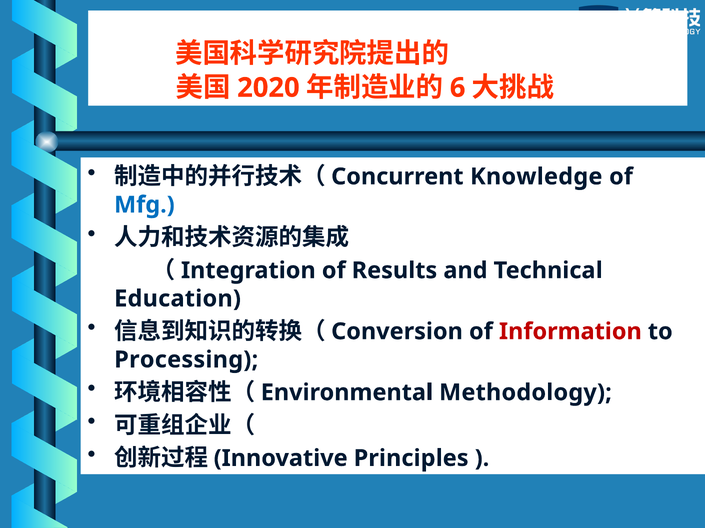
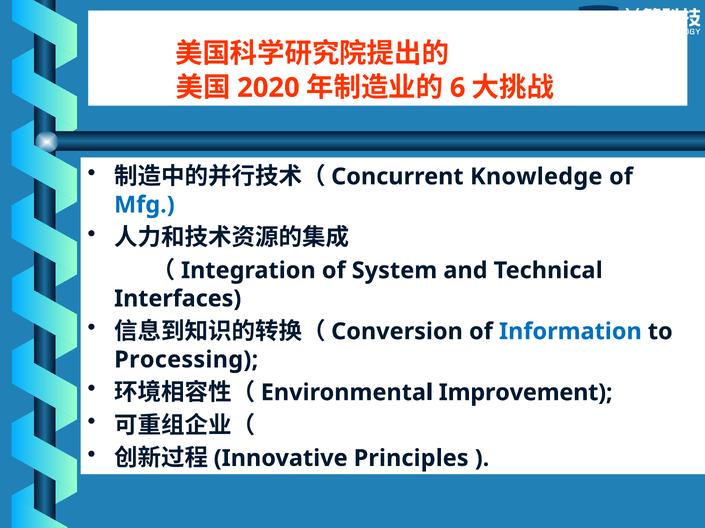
Results: Results -> System
Education: Education -> Interfaces
Information colour: red -> blue
Methodology: Methodology -> Improvement
